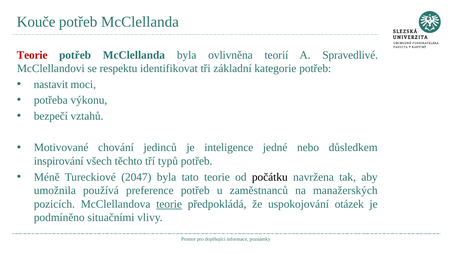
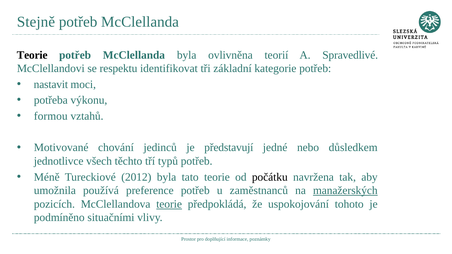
Kouče: Kouče -> Stejně
Teorie at (32, 55) colour: red -> black
bezpečí: bezpečí -> formou
inteligence: inteligence -> představují
inspirování: inspirování -> jednotlivce
2047: 2047 -> 2012
manažerských underline: none -> present
otázek: otázek -> tohoto
